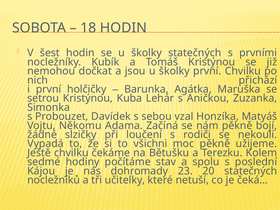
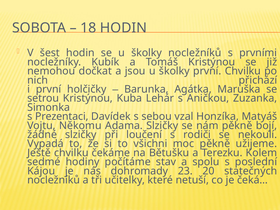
školky statečných: statečných -> nocležníků
Probouzet: Probouzet -> Prezentaci
Adama Začíná: Začíná -> Slzičky
